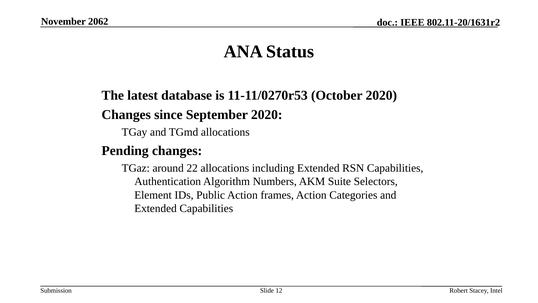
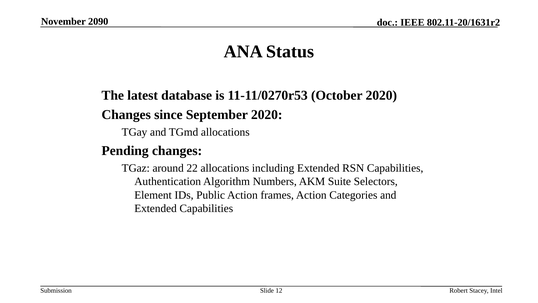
2062: 2062 -> 2090
